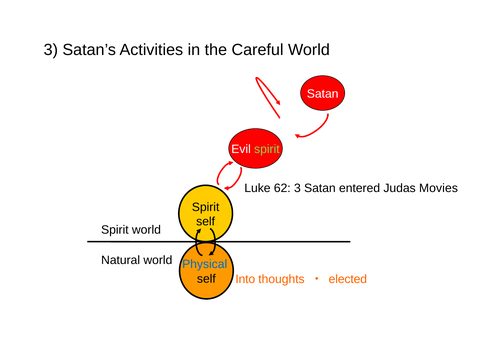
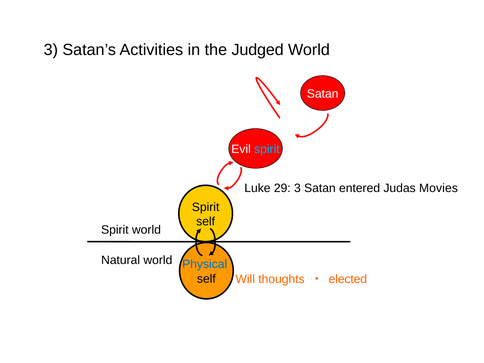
Careful: Careful -> Judged
spirit at (267, 149) colour: light green -> light blue
62: 62 -> 29
Into: Into -> Will
